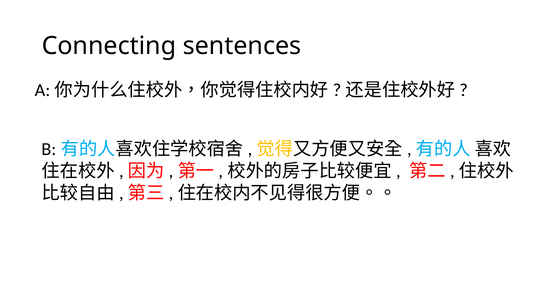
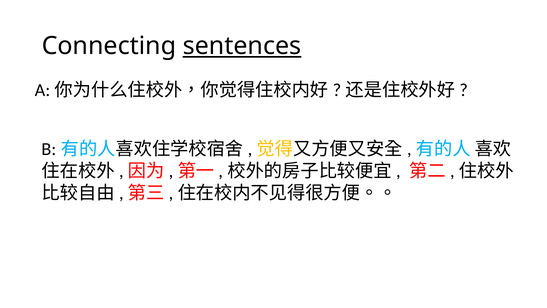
sentences underline: none -> present
